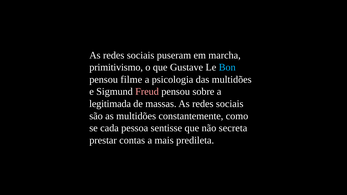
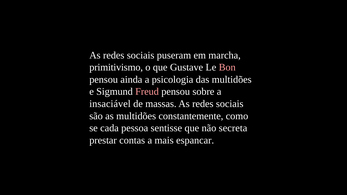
Bon colour: light blue -> pink
filme: filme -> ainda
legitimada: legitimada -> insaciável
predileta: predileta -> espancar
